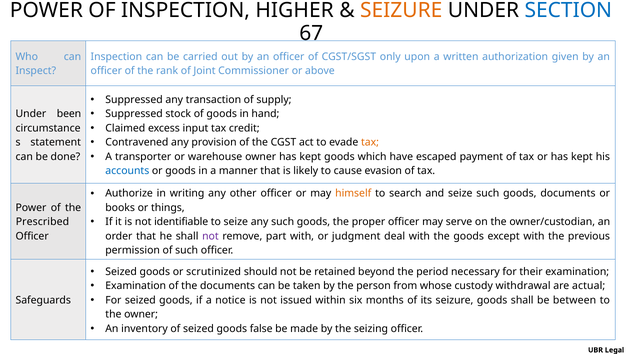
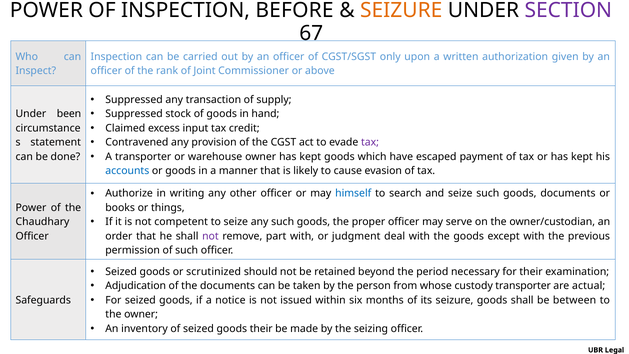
HIGHER: HIGHER -> BEFORE
SECTION colour: blue -> purple
tax at (370, 142) colour: orange -> purple
himself colour: orange -> blue
identifiable: identifiable -> competent
Prescribed: Prescribed -> Chaudhary
Examination at (136, 286): Examination -> Adjudication
custody withdrawal: withdrawal -> transporter
goods false: false -> their
